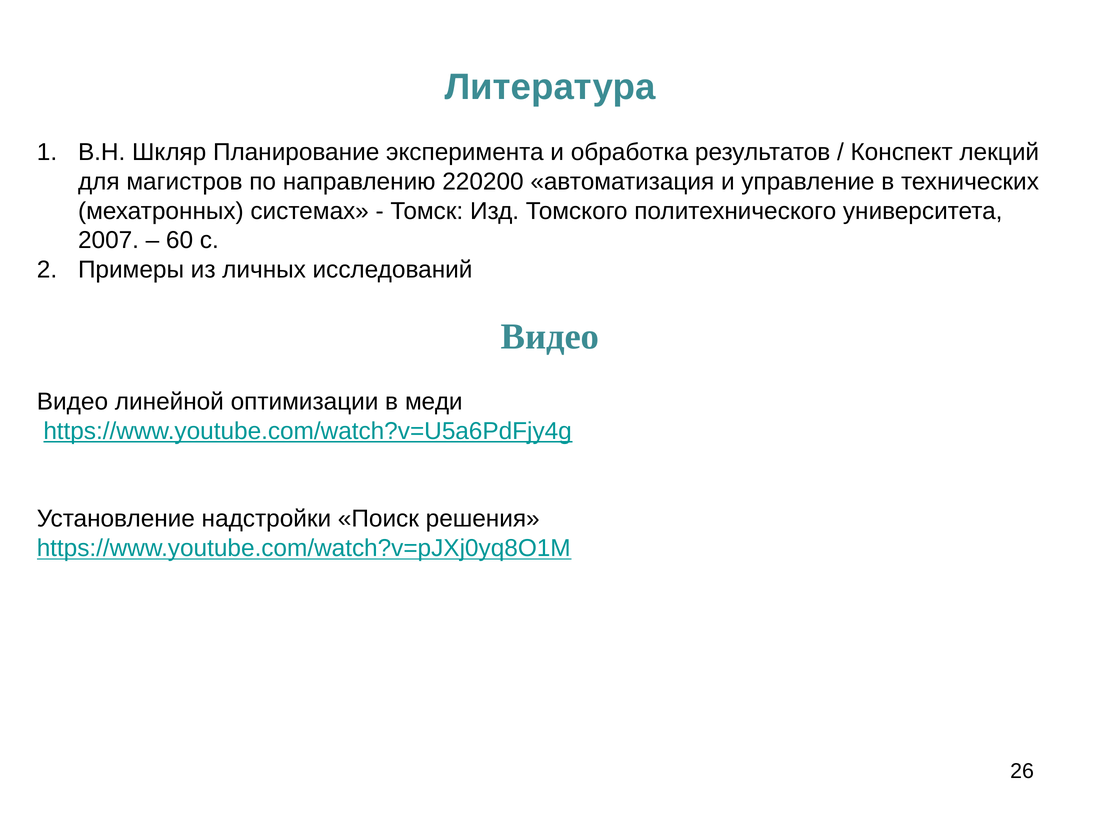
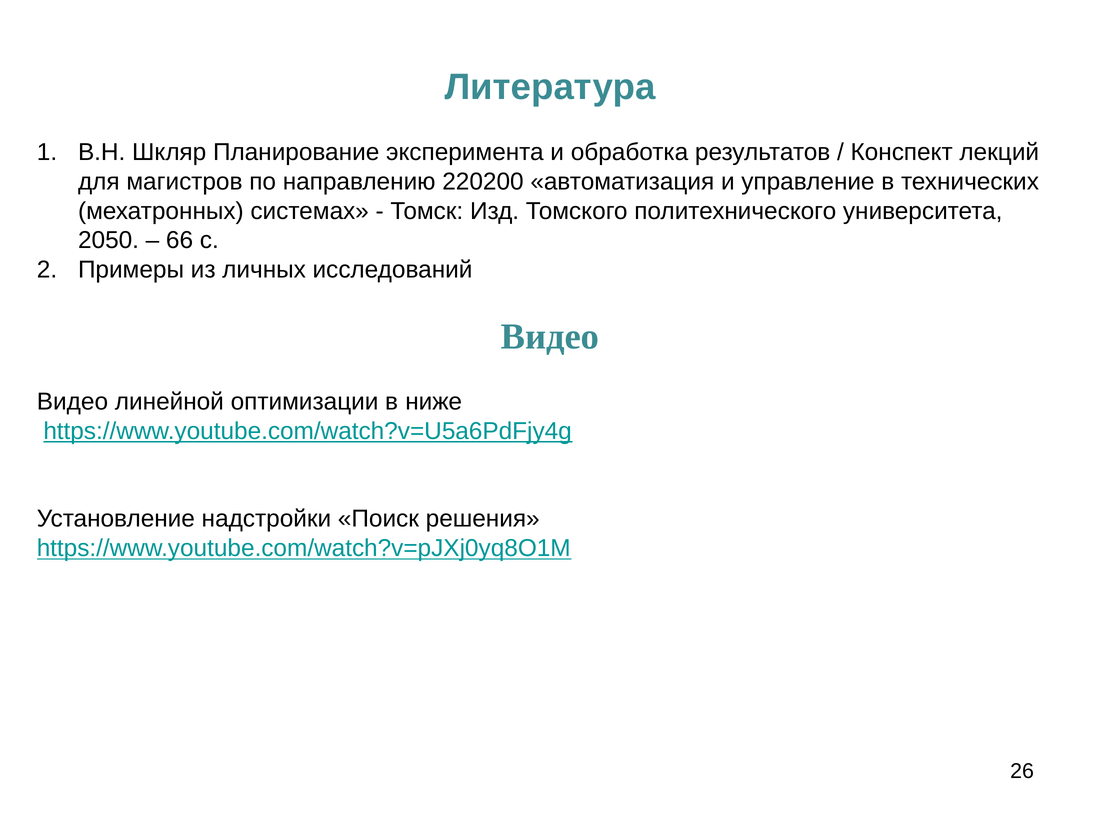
2007: 2007 -> 2050
60: 60 -> 66
меди: меди -> ниже
